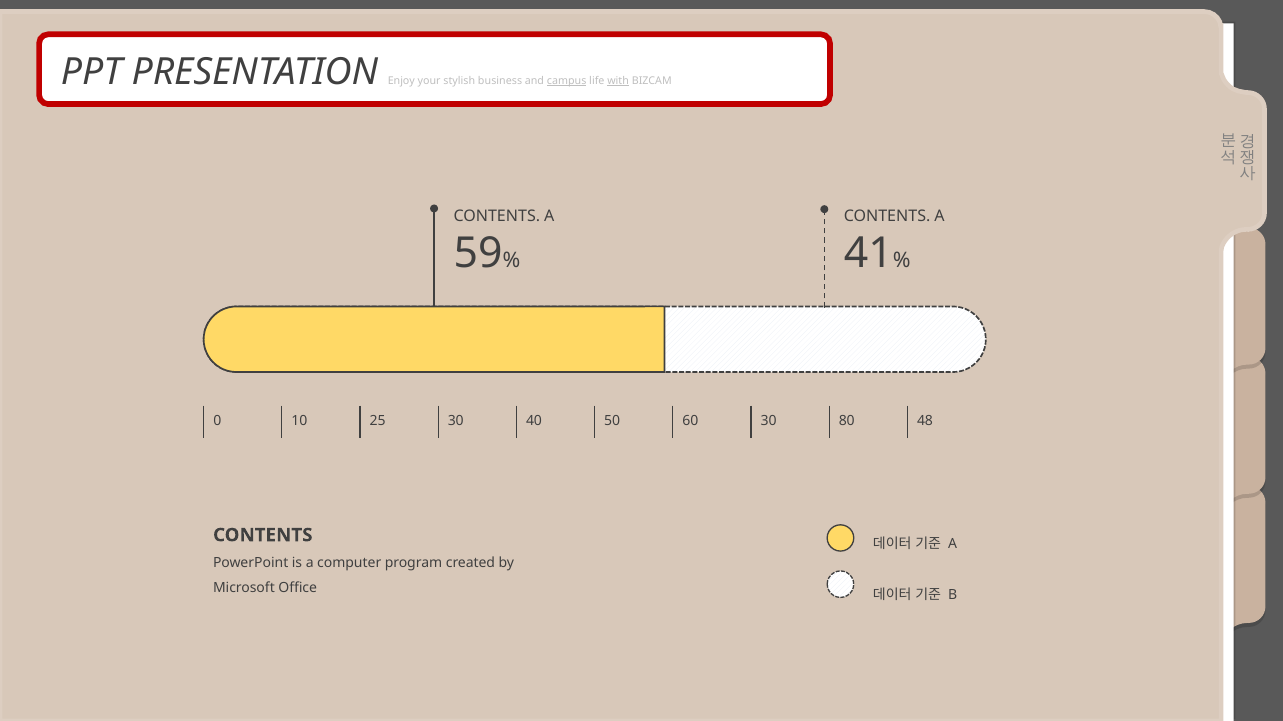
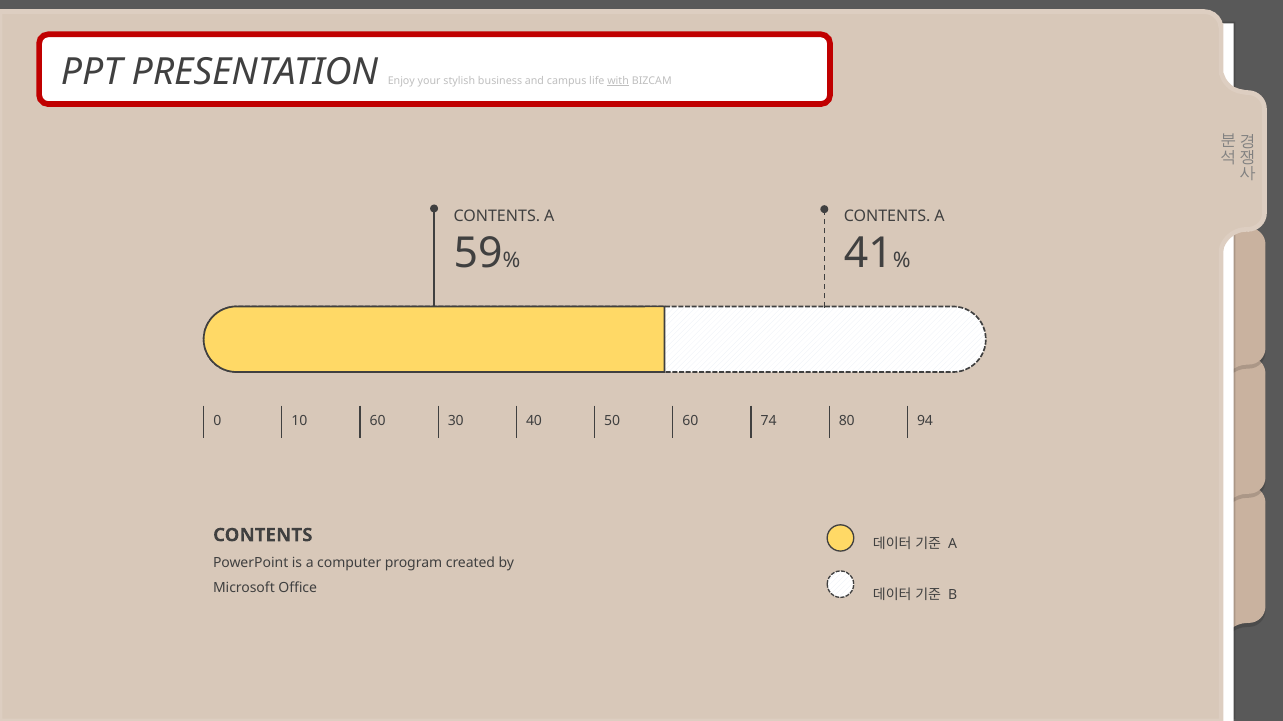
campus underline: present -> none
10 25: 25 -> 60
60 30: 30 -> 74
48: 48 -> 94
